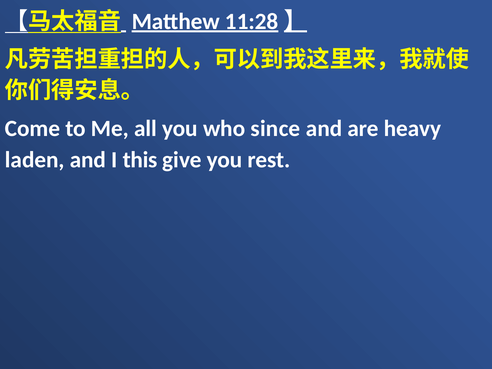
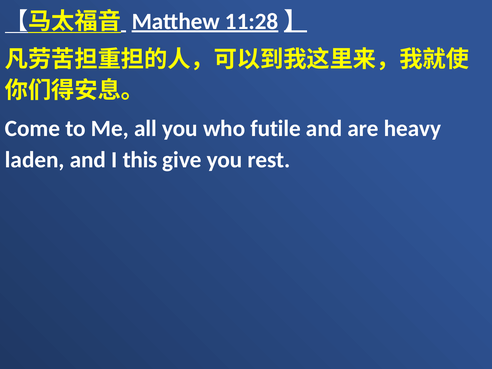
since: since -> futile
